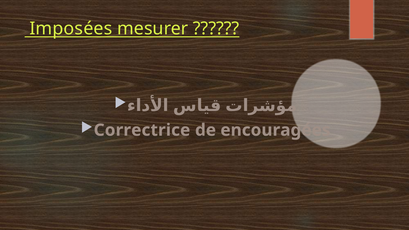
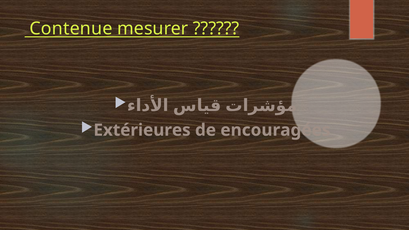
Imposées: Imposées -> Contenue
Correctrice: Correctrice -> Extérieures
